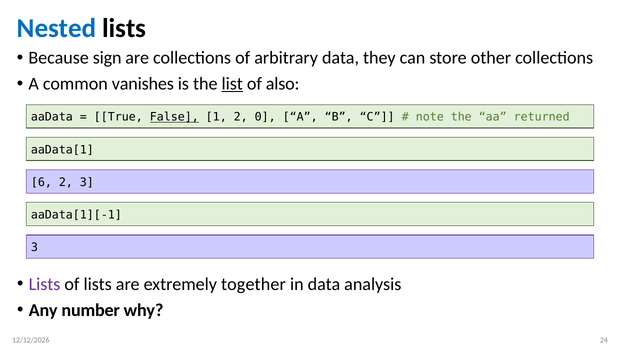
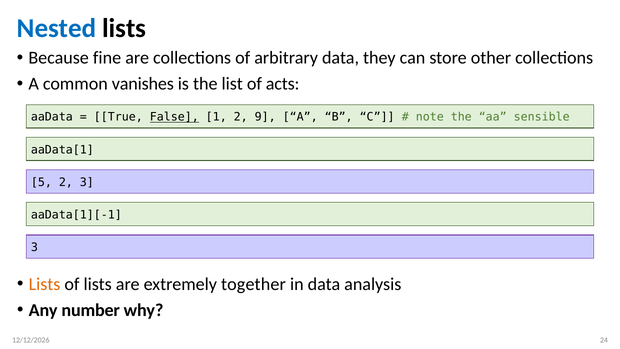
sign: sign -> fine
list underline: present -> none
also: also -> acts
0: 0 -> 9
returned: returned -> sensible
6: 6 -> 5
Lists at (45, 284) colour: purple -> orange
